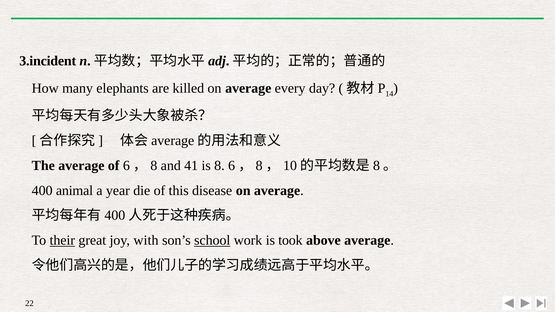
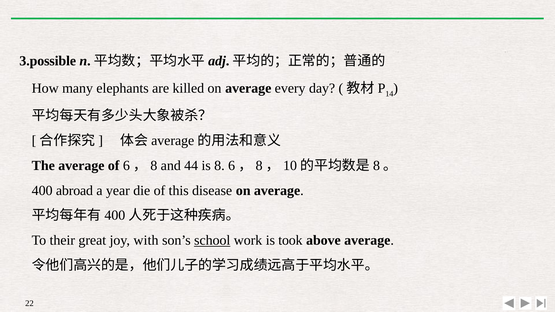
3.incident: 3.incident -> 3.possible
41: 41 -> 44
animal: animal -> abroad
their underline: present -> none
